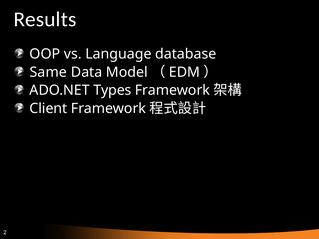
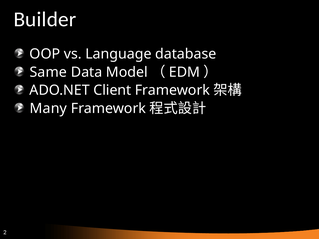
Results: Results -> Builder
Types: Types -> Client
Client: Client -> Many
